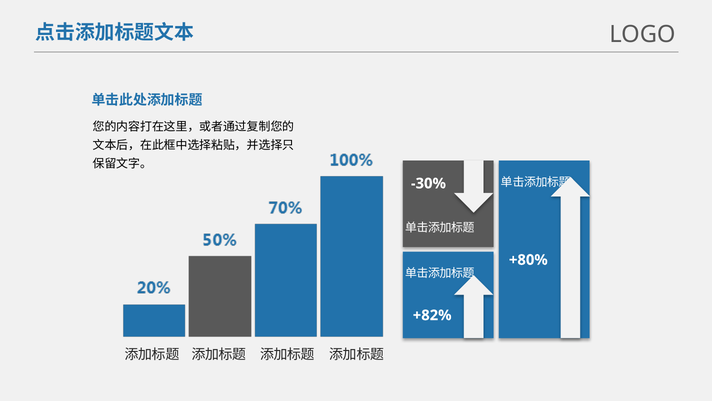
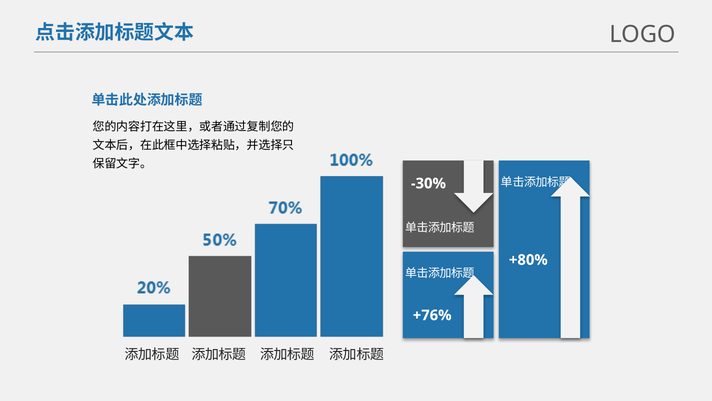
+82%: +82% -> +76%
